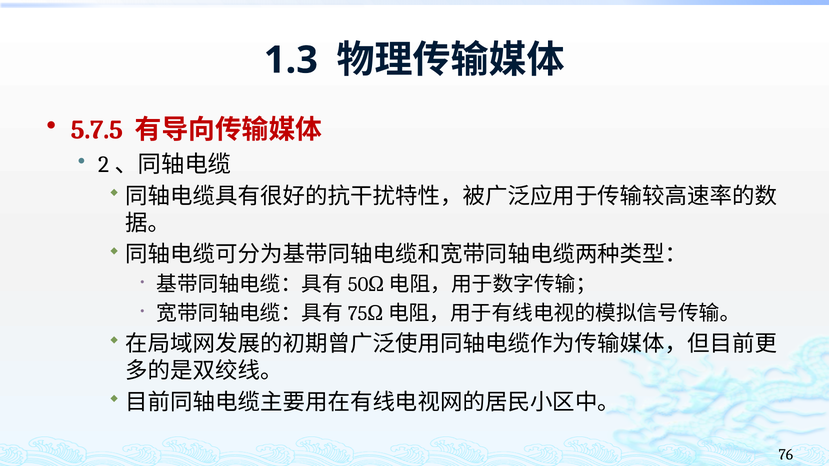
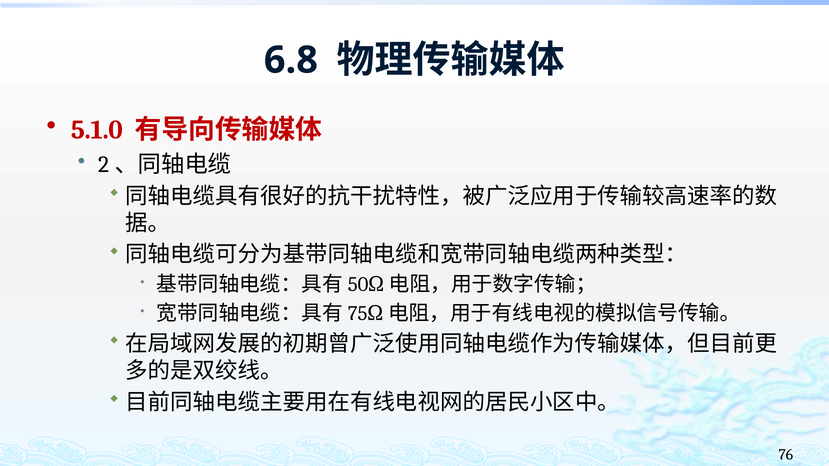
1.3: 1.3 -> 6.8
5.7.5: 5.7.5 -> 5.1.0
